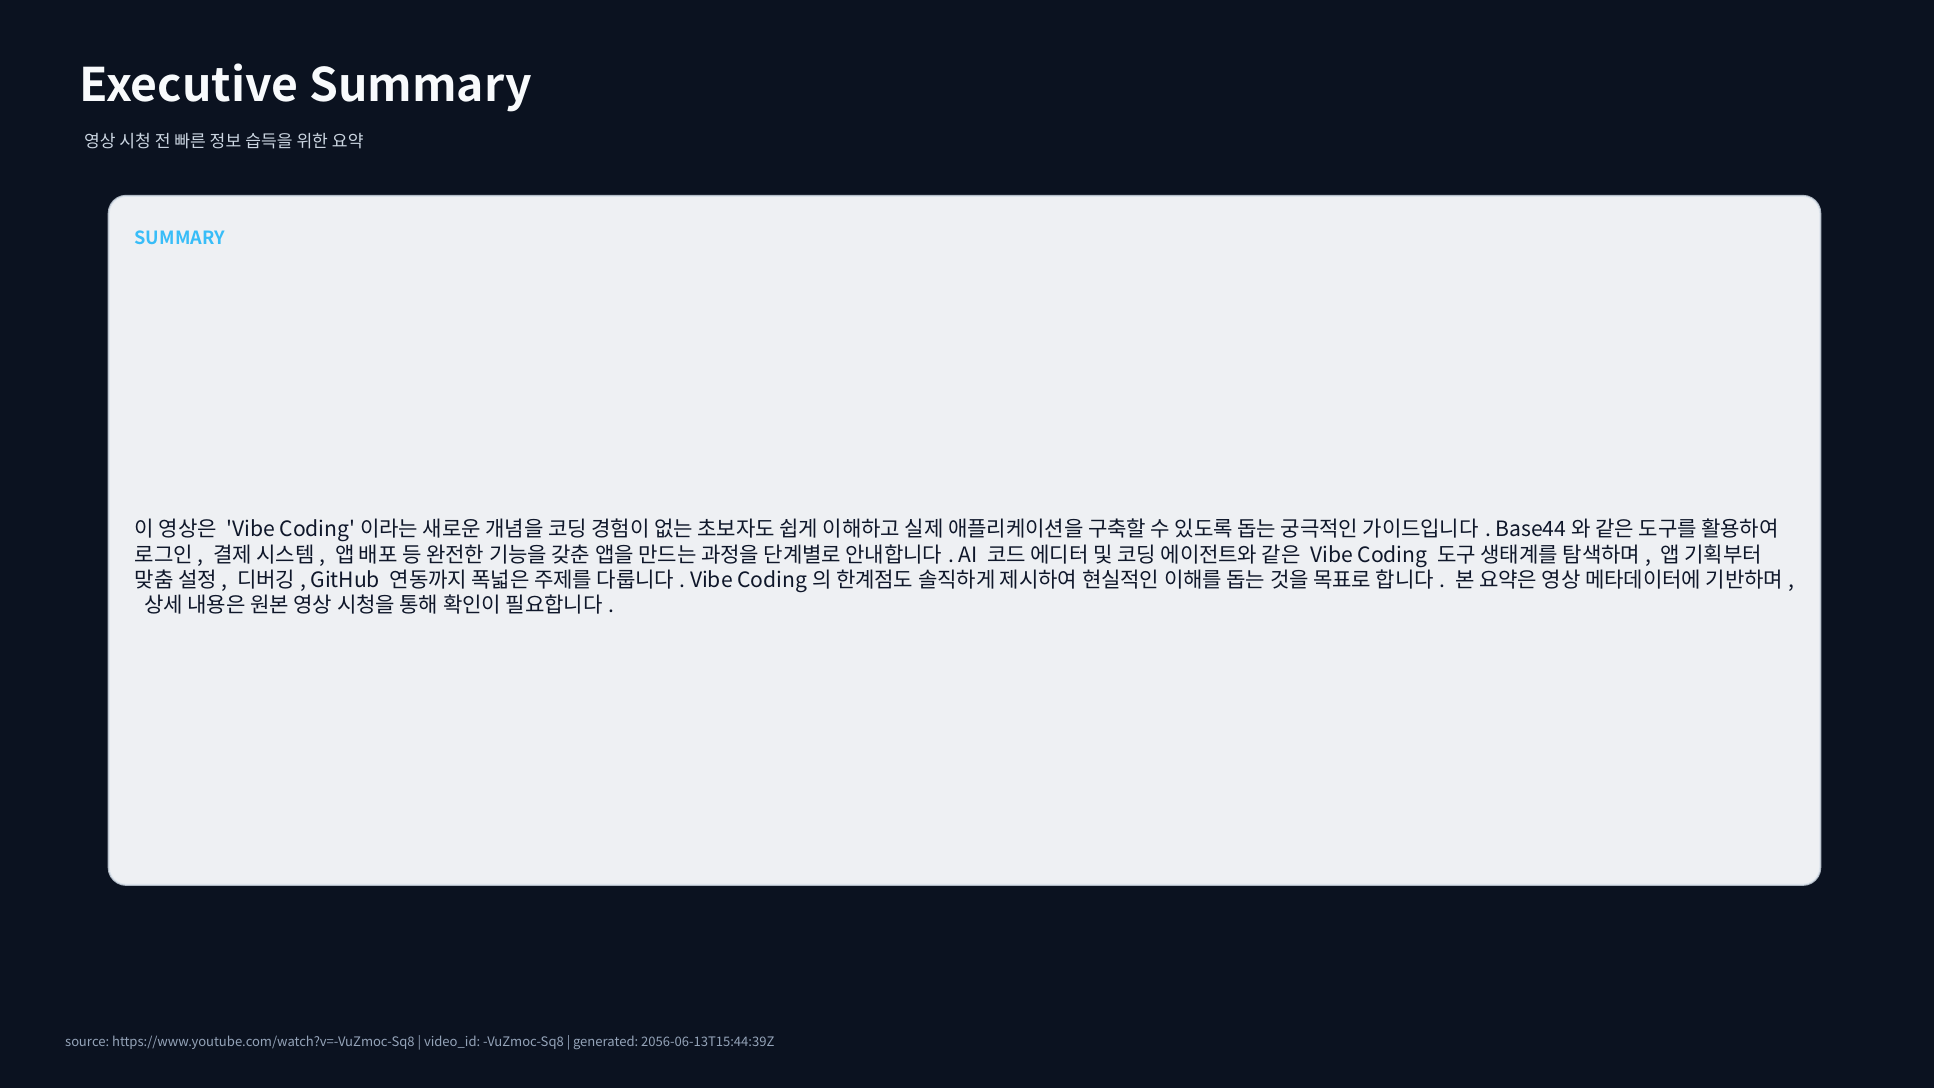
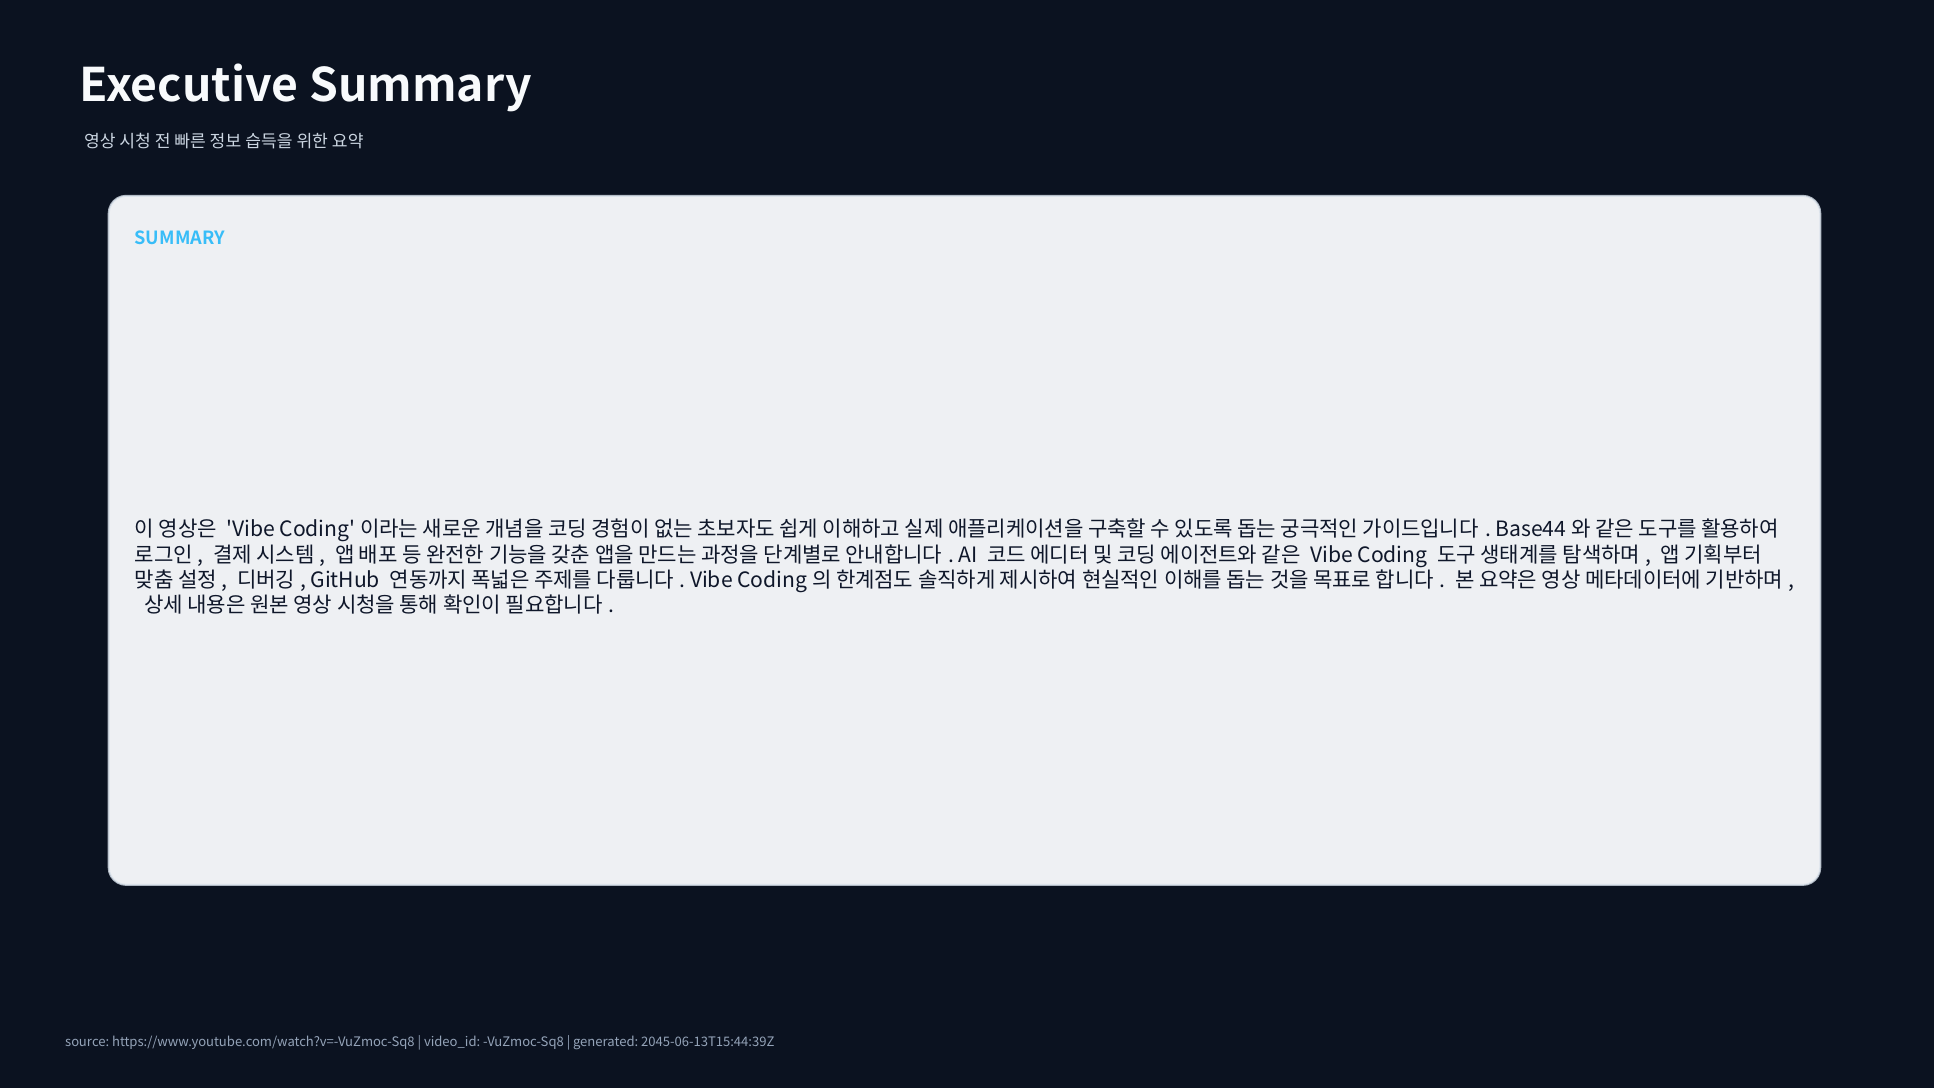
2056-06-13T15:44:39Z: 2056-06-13T15:44:39Z -> 2045-06-13T15:44:39Z
